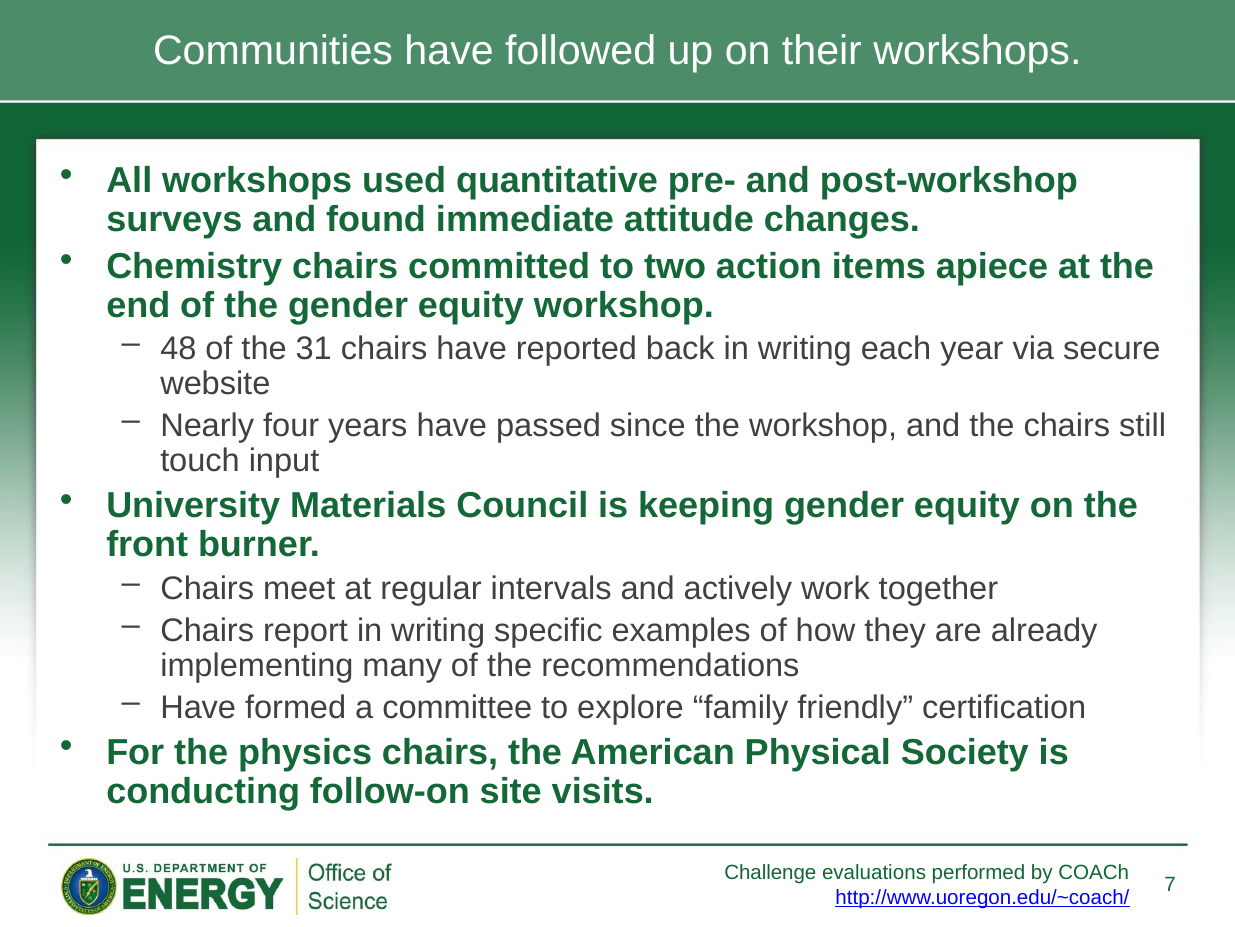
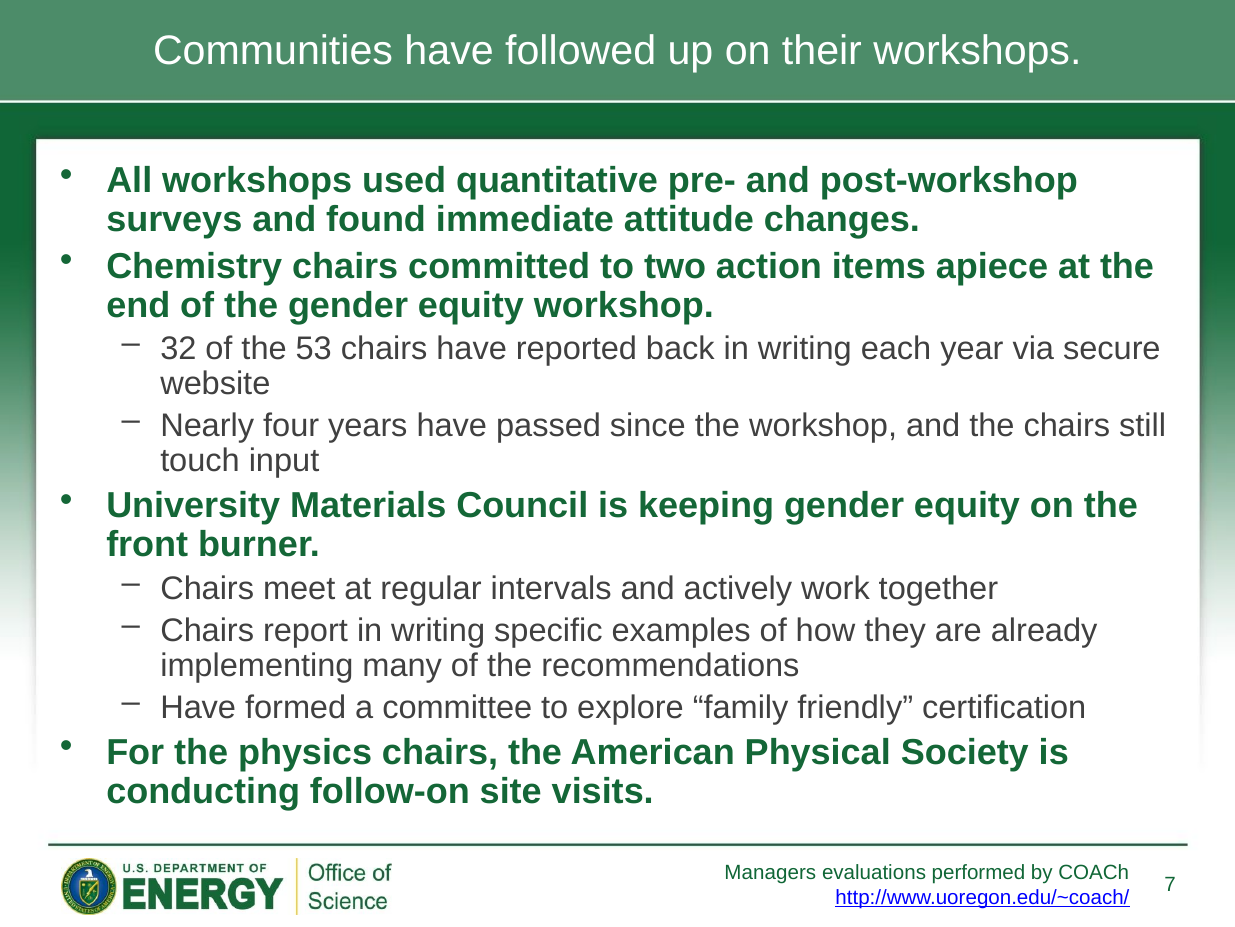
48: 48 -> 32
31: 31 -> 53
Challenge: Challenge -> Managers
